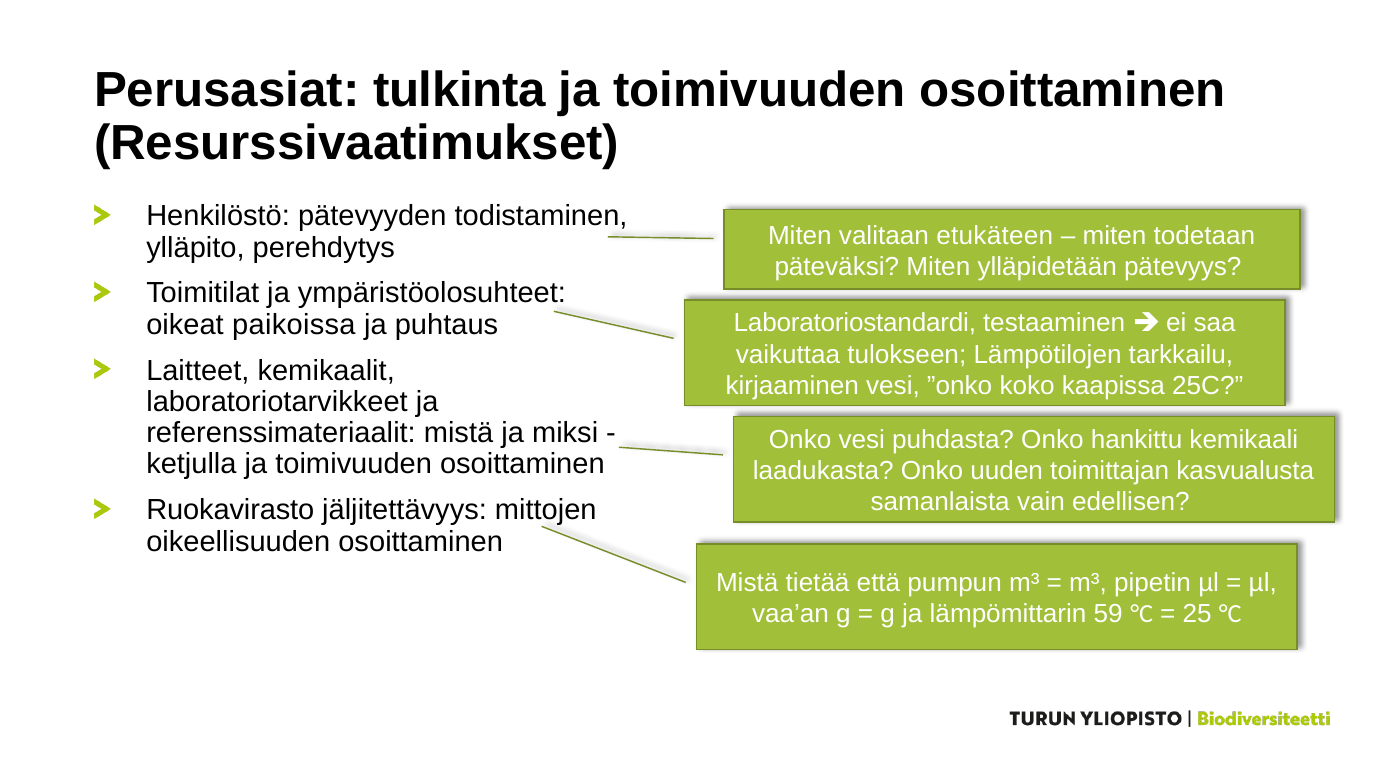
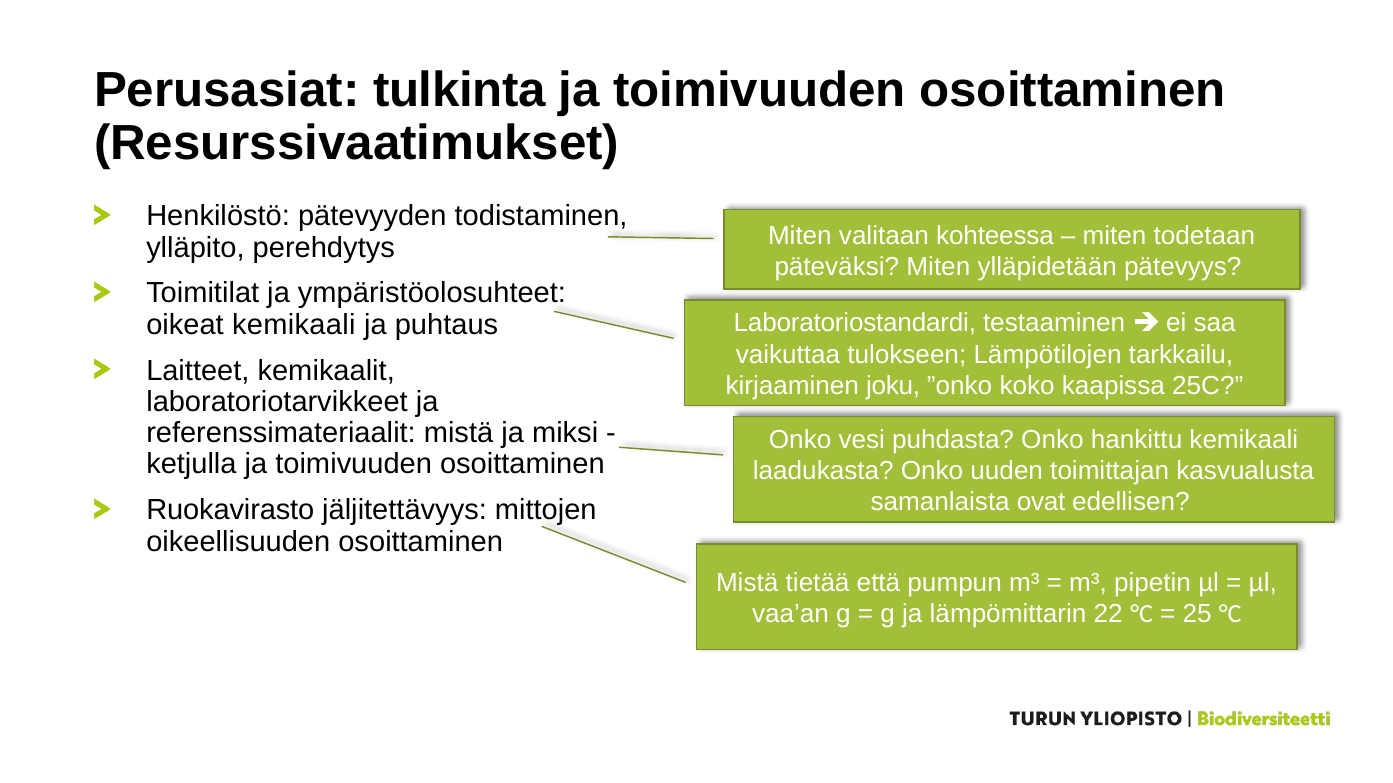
etukäteen: etukäteen -> kohteessa
oikeat paikoissa: paikoissa -> kemikaali
kirjaaminen vesi: vesi -> joku
vain: vain -> ovat
59: 59 -> 22
